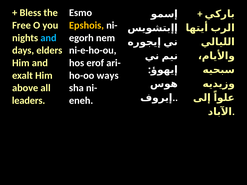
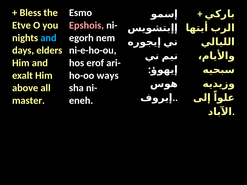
Free: Free -> Etve
Epshois colour: yellow -> pink
leaders: leaders -> master
